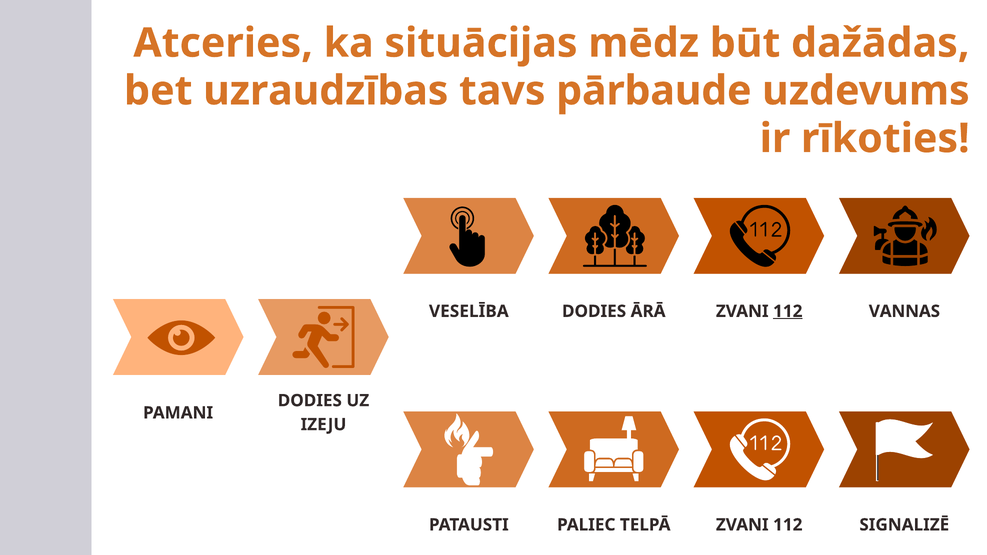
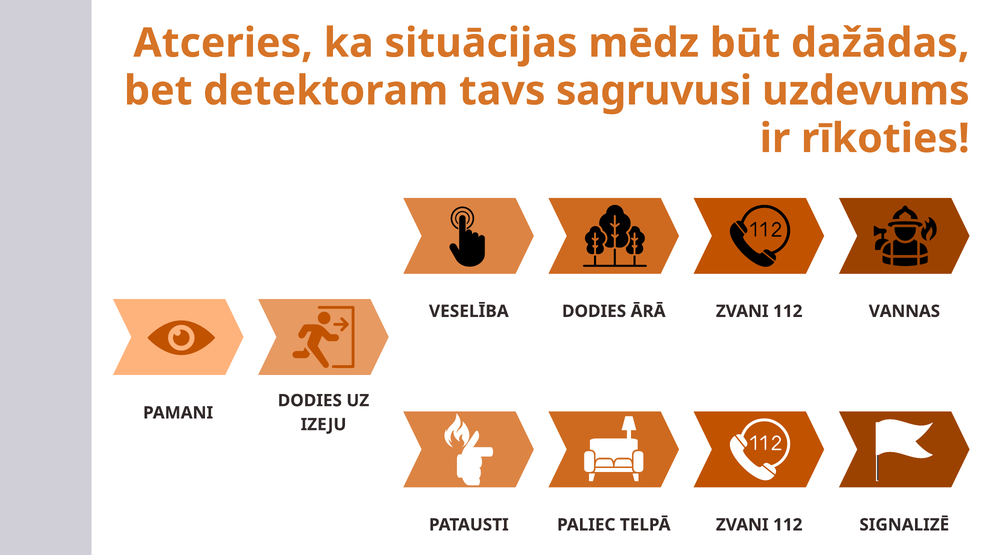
uzraudzības: uzraudzības -> detektoram
pārbaude: pārbaude -> sagruvusi
112 at (788, 311) underline: present -> none
